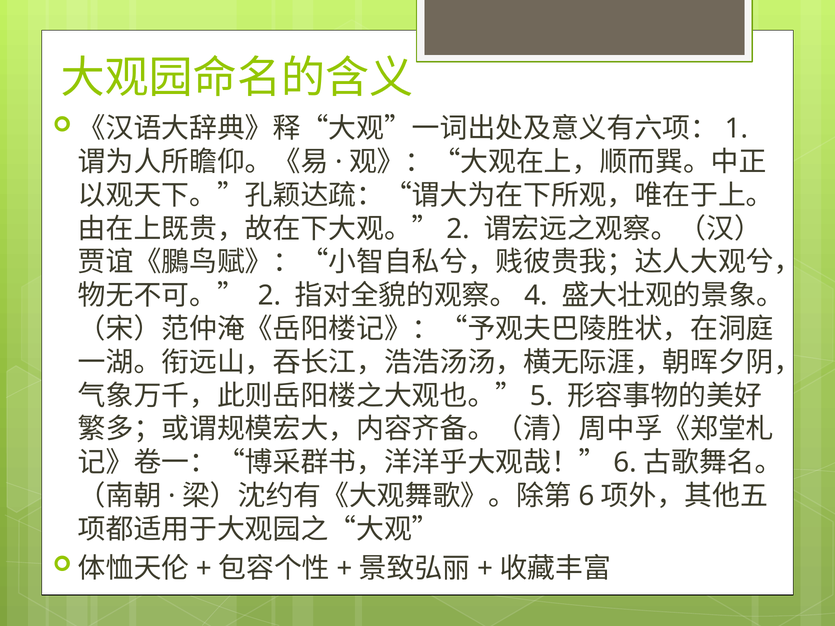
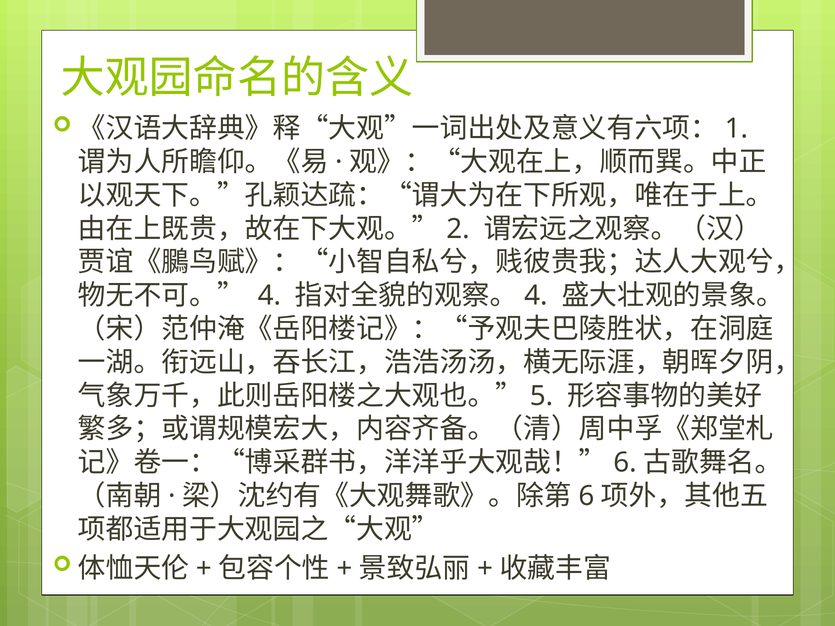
2 at (269, 296): 2 -> 4
